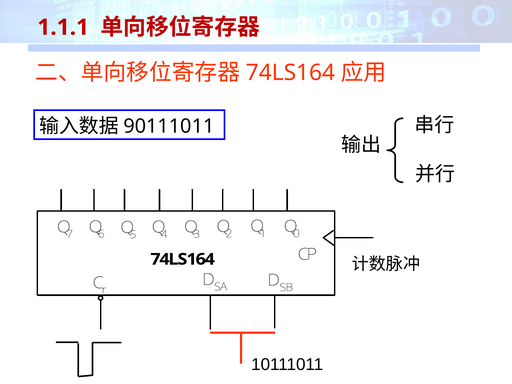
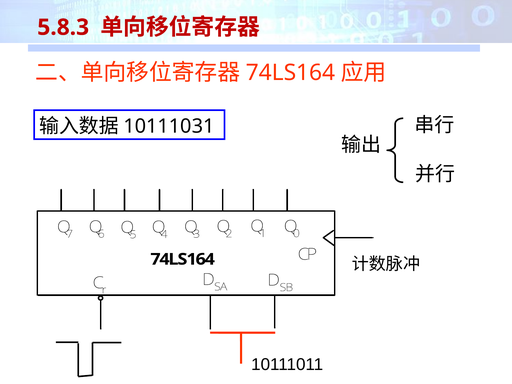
1.1.1: 1.1.1 -> 5.8.3
90111011: 90111011 -> 10111031
